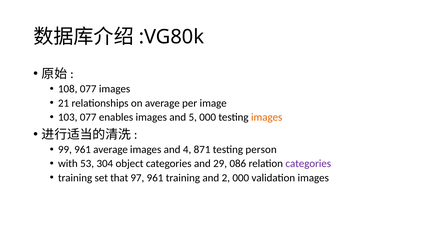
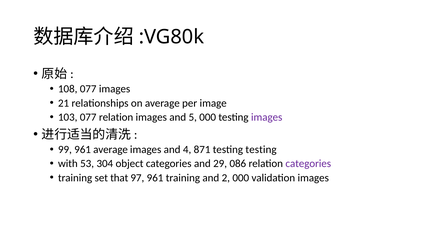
077 enables: enables -> relation
images at (267, 117) colour: orange -> purple
testing person: person -> testing
